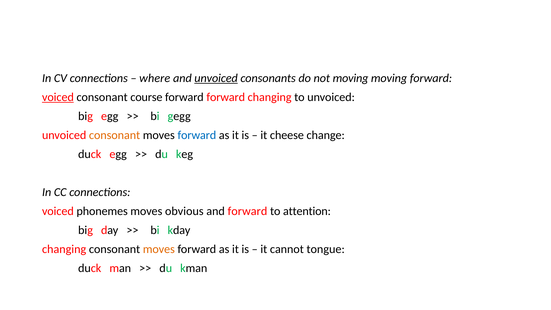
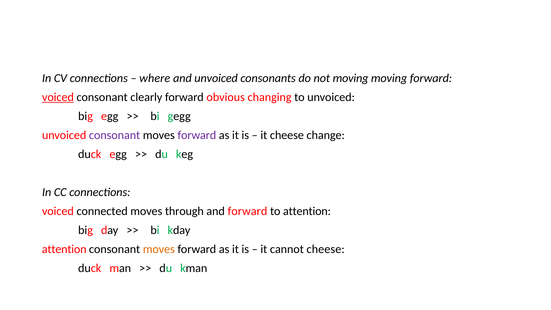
unvoiced at (216, 78) underline: present -> none
course: course -> clearly
forward forward: forward -> obvious
consonant at (115, 135) colour: orange -> purple
forward at (197, 135) colour: blue -> purple
phonemes: phonemes -> connected
obvious: obvious -> through
changing at (64, 249): changing -> attention
cannot tongue: tongue -> cheese
